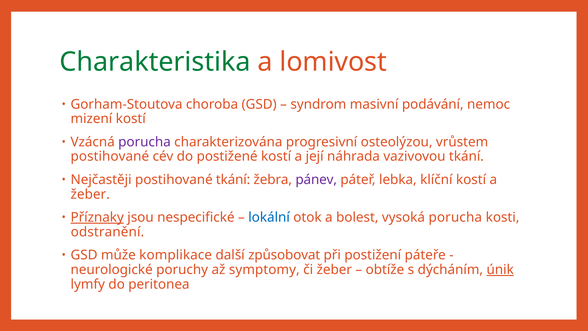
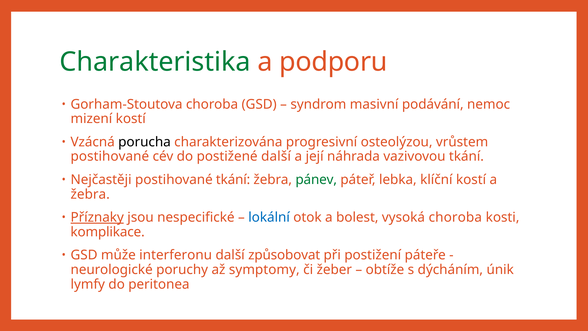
lomivost: lomivost -> podporu
porucha at (145, 142) colour: purple -> black
postižené kostí: kostí -> další
pánev colour: purple -> green
žeber at (90, 194): žeber -> žebra
vysoká porucha: porucha -> choroba
odstranění: odstranění -> komplikace
komplikace: komplikace -> interferonu
únik underline: present -> none
